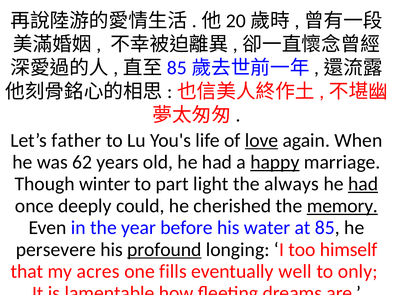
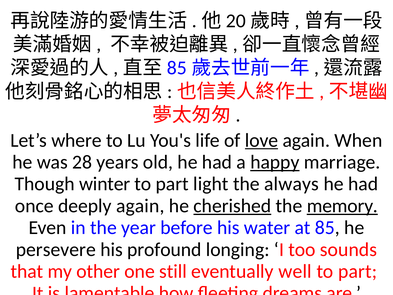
father: father -> where
62: 62 -> 28
had at (363, 184) underline: present -> none
deeply could: could -> again
cherished underline: none -> present
profound underline: present -> none
himself: himself -> sounds
acres: acres -> other
fills: fills -> still
only at (358, 271): only -> part
